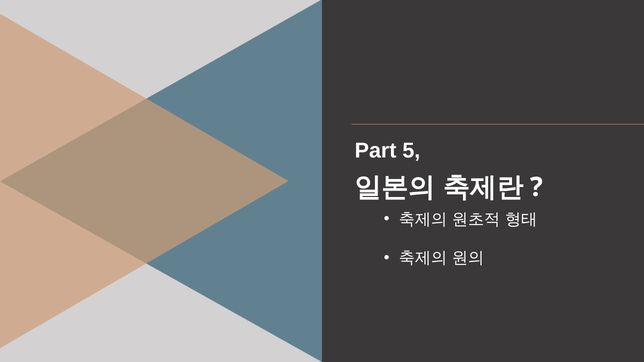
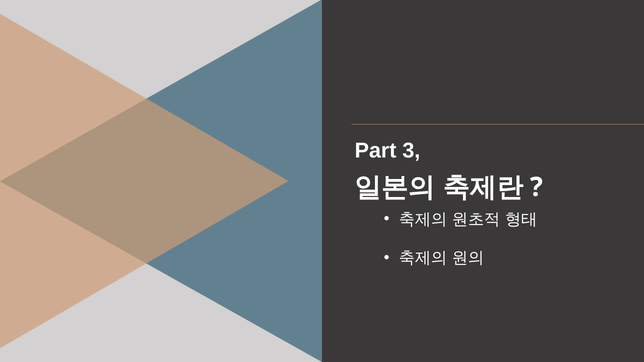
5: 5 -> 3
